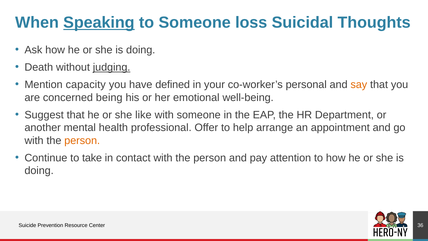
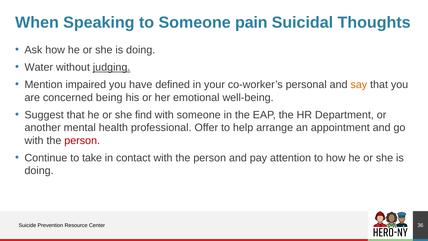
Speaking underline: present -> none
loss: loss -> pain
Death: Death -> Water
capacity: capacity -> impaired
like: like -> find
person at (82, 140) colour: orange -> red
